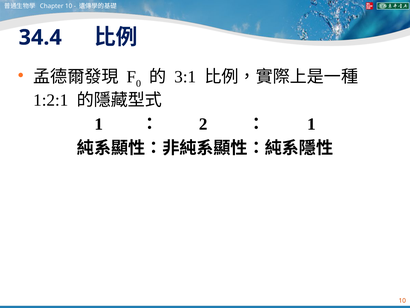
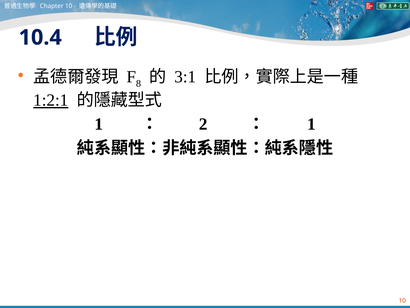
34.4: 34.4 -> 10.4
0: 0 -> 8
1:2:1 underline: none -> present
